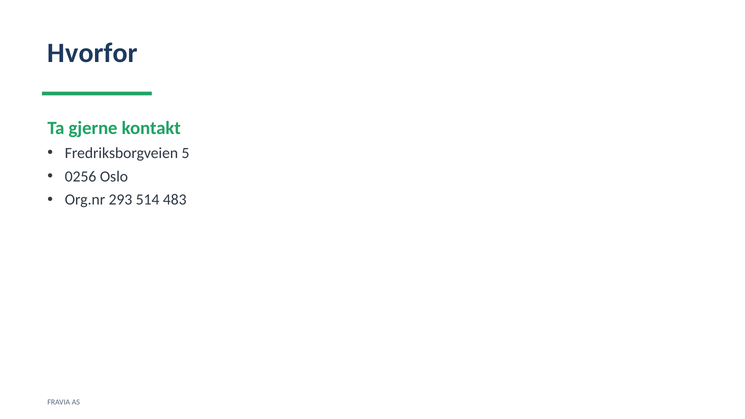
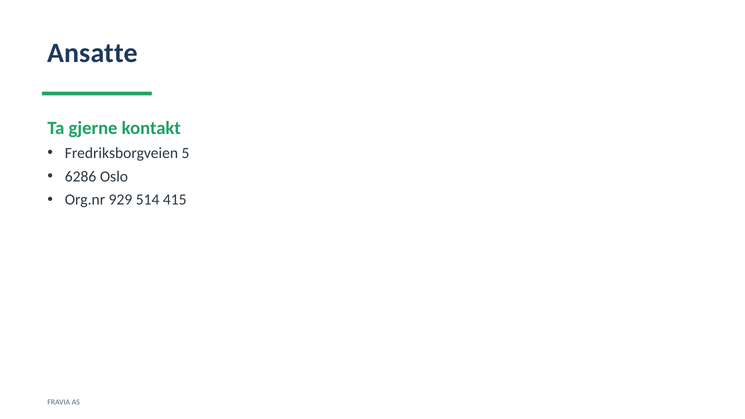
Hvorfor: Hvorfor -> Ansatte
0256: 0256 -> 6286
293: 293 -> 929
483: 483 -> 415
